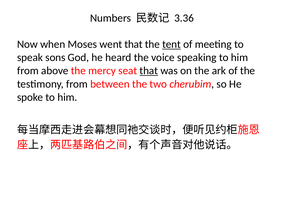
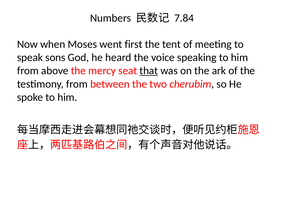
3.36: 3.36 -> 7.84
went that: that -> first
tent underline: present -> none
